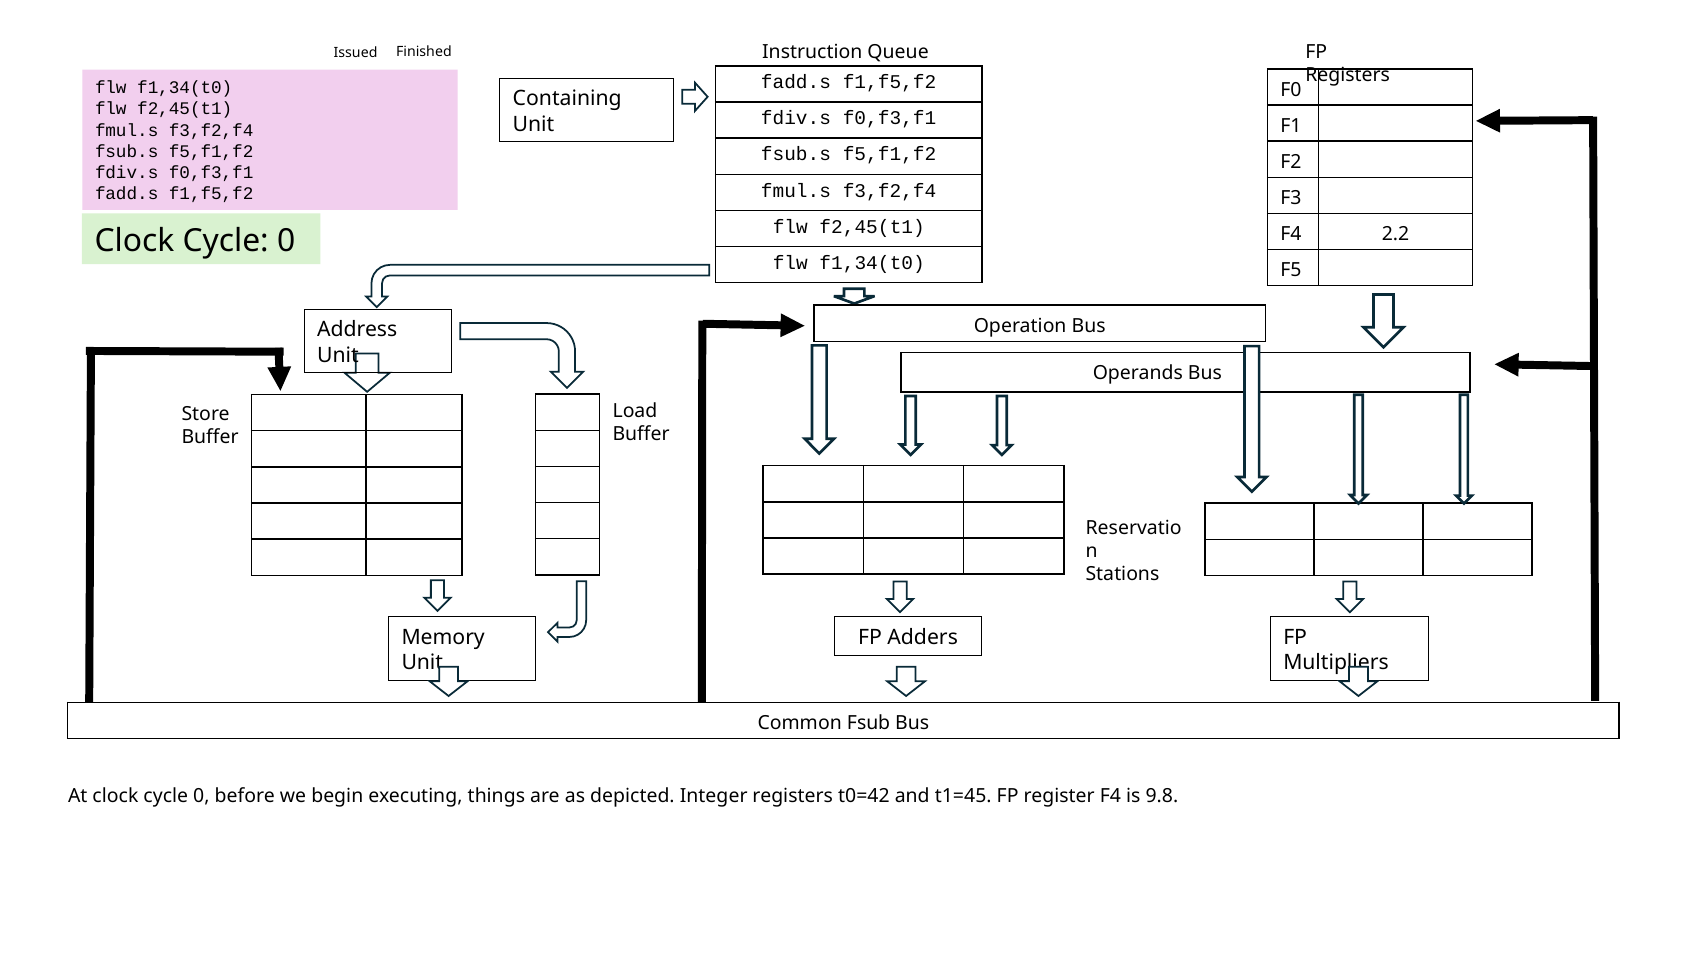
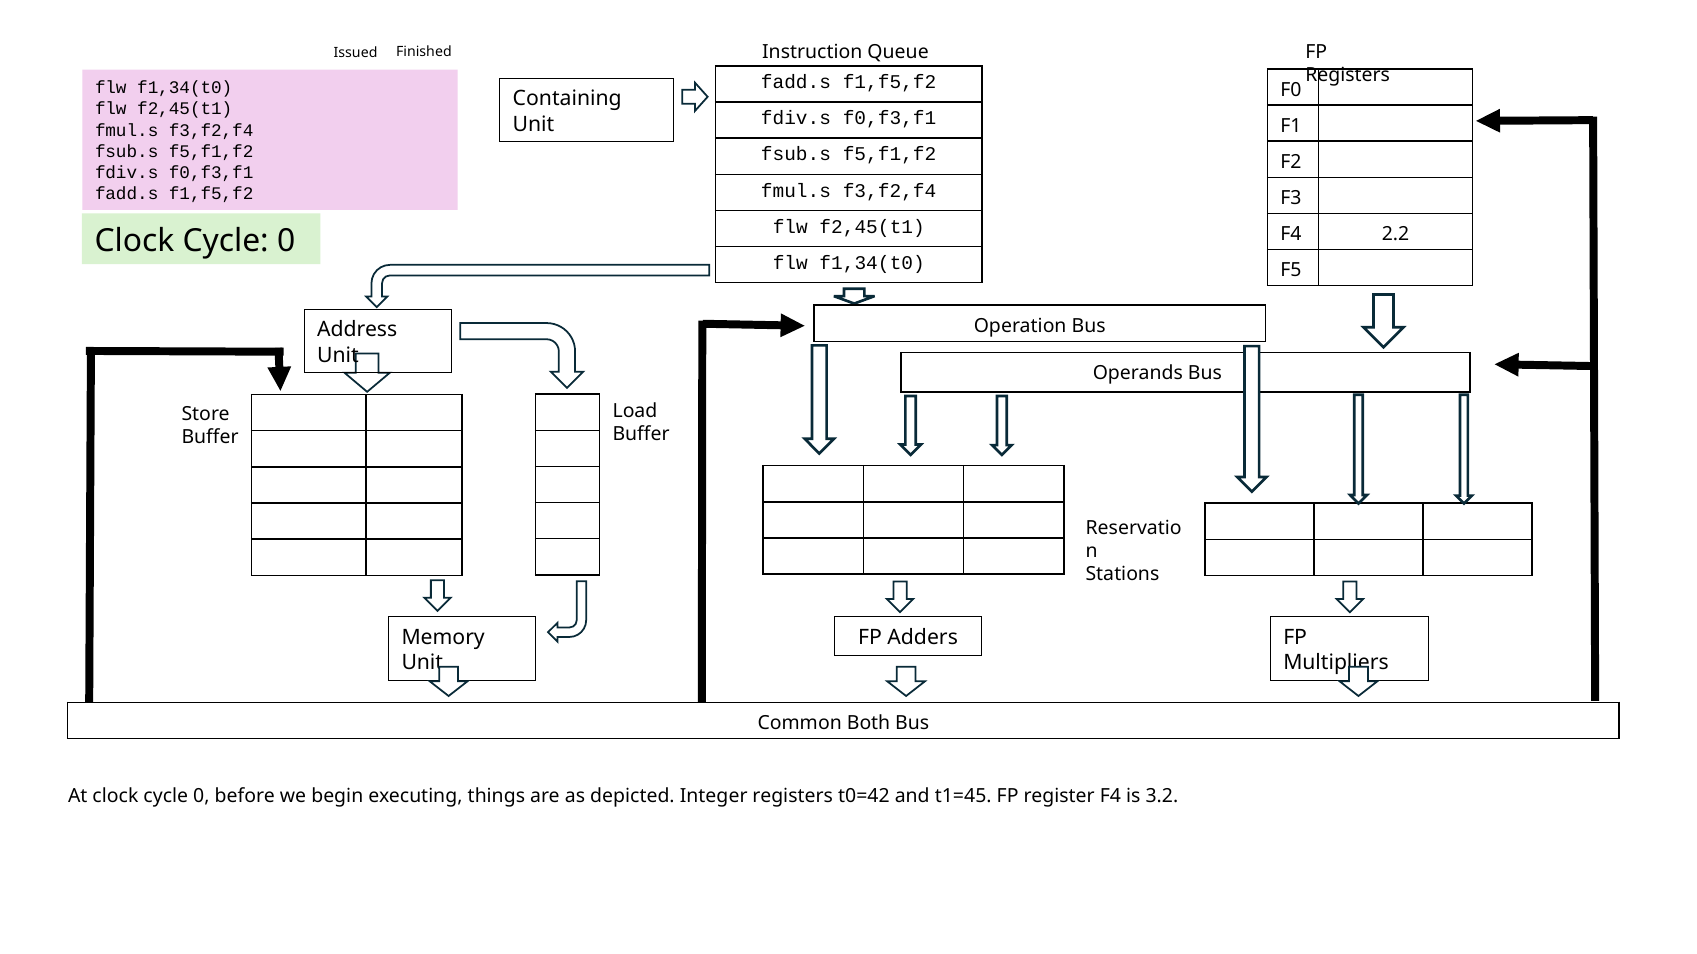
Fsub: Fsub -> Both
9.8: 9.8 -> 3.2
